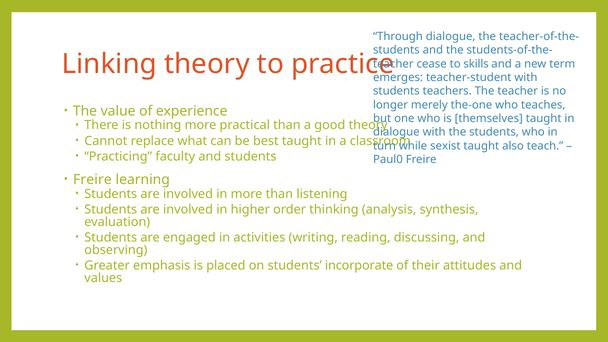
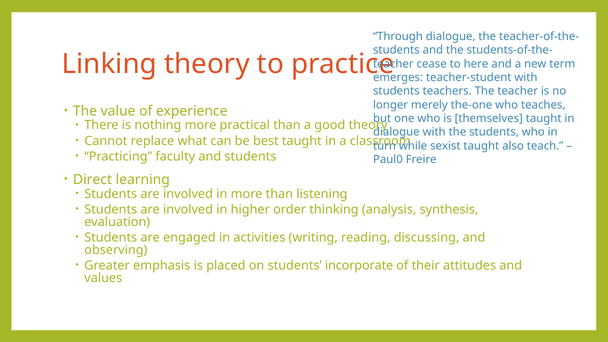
skills: skills -> here
Freire at (92, 180): Freire -> Direct
